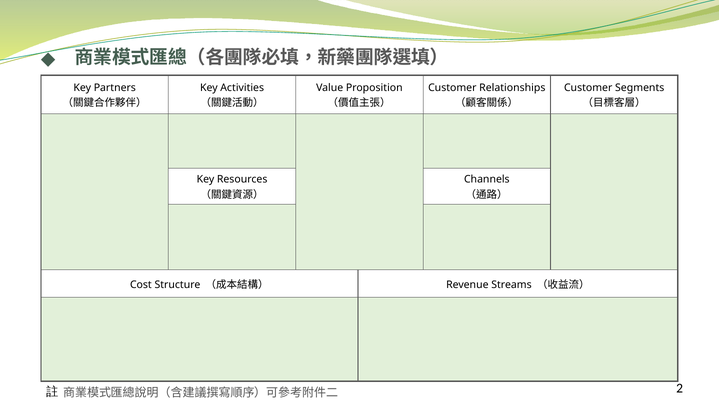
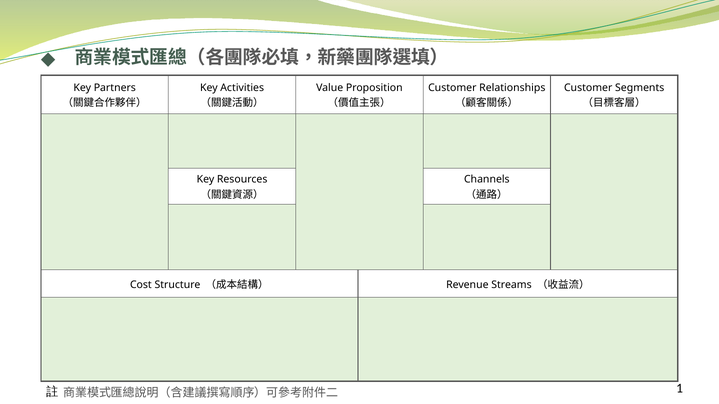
2: 2 -> 1
